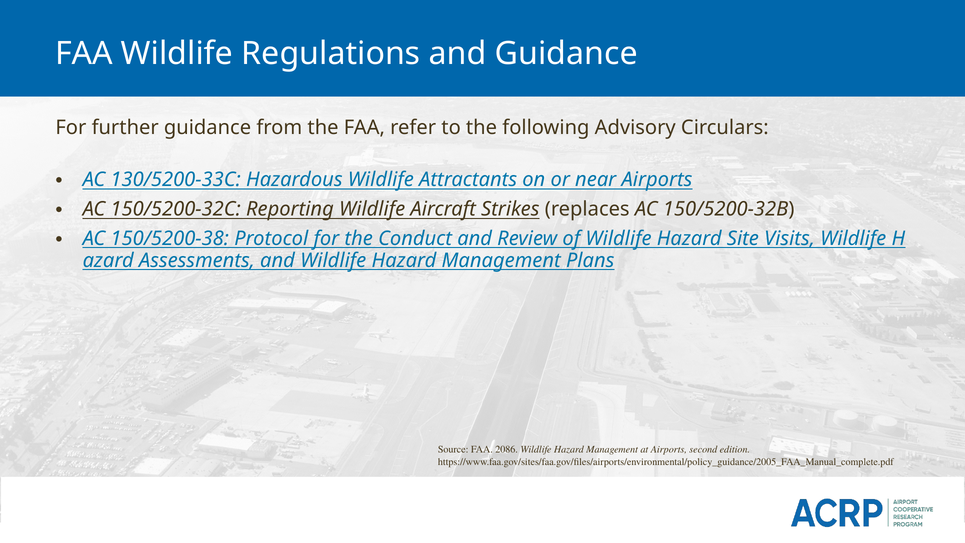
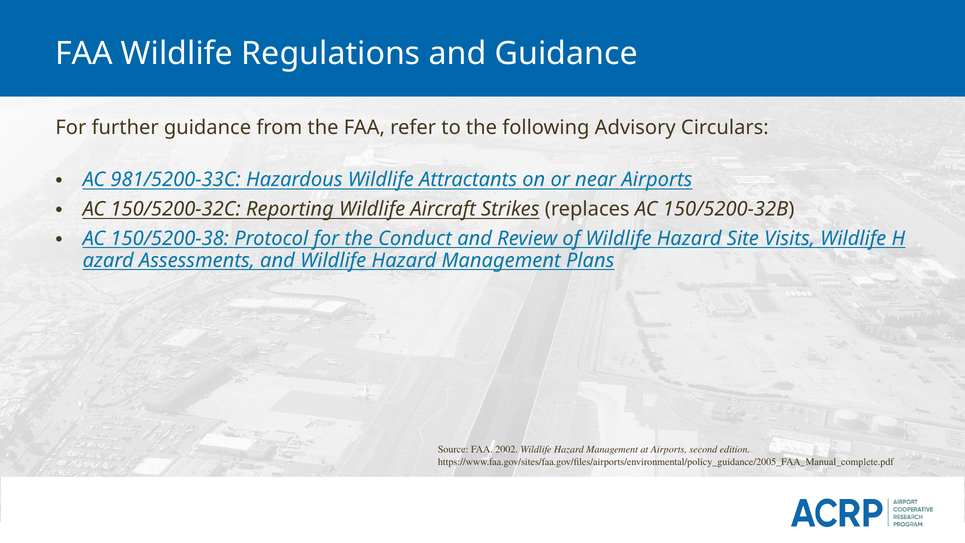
130/5200-33C: 130/5200-33C -> 981/5200-33C
2086: 2086 -> 2002
